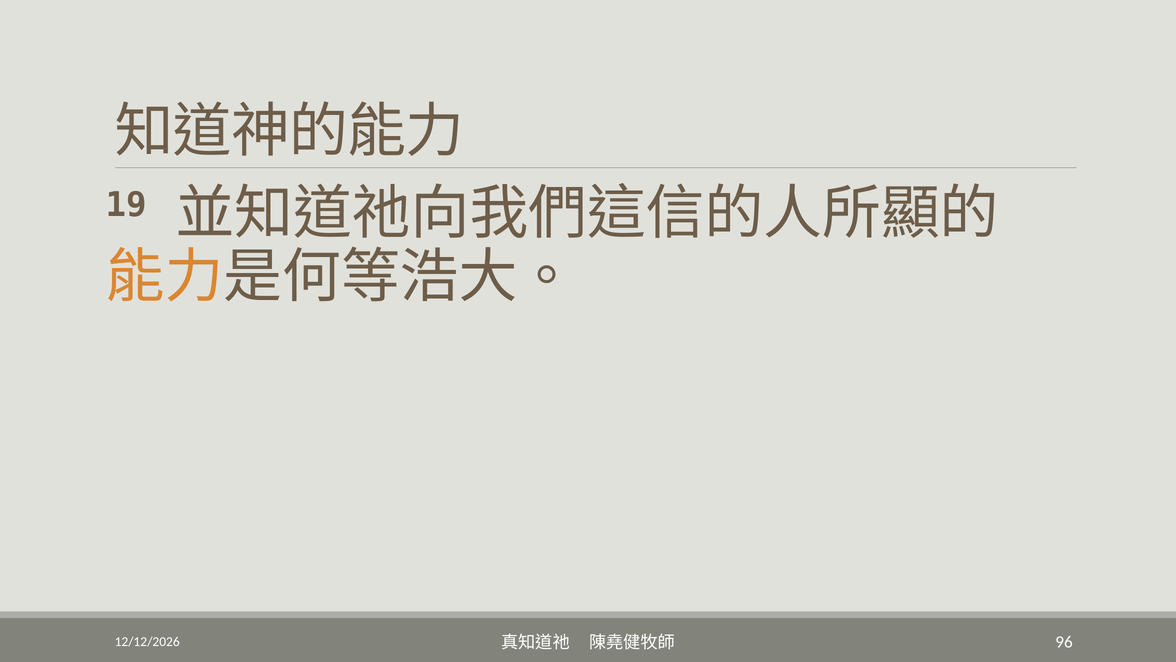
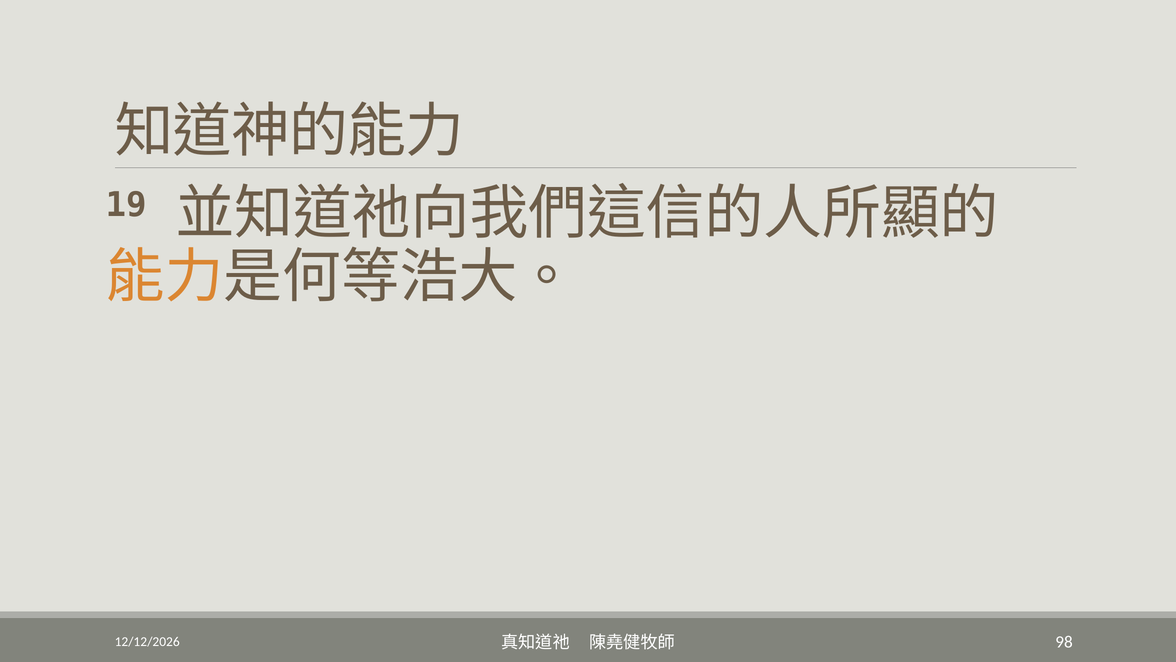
96: 96 -> 98
